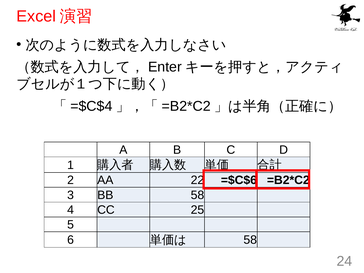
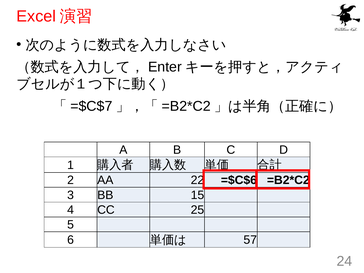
=$C$4: =$C$4 -> =$C$7
BB 58: 58 -> 15
58 at (250, 240): 58 -> 57
